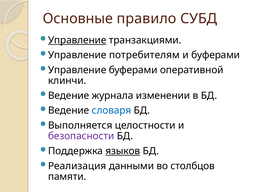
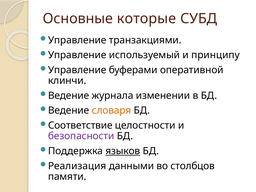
правило: правило -> которые
Управление at (77, 40) underline: present -> none
потребителям: потребителям -> используемый
и буферами: буферами -> принципу
словаря colour: blue -> orange
Выполняется: Выполняется -> Соответствие
